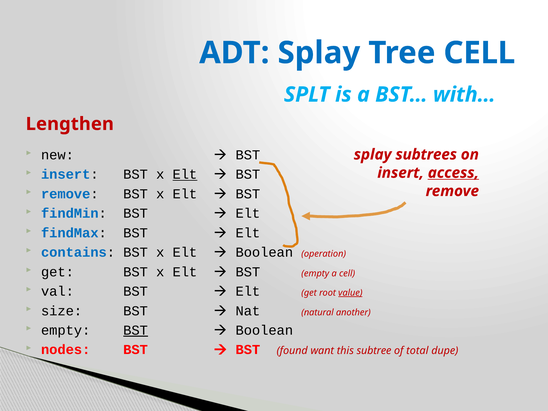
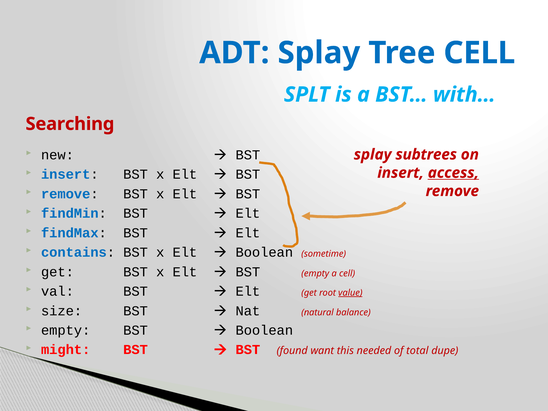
Lengthen: Lengthen -> Searching
Elt at (185, 174) underline: present -> none
operation: operation -> sometime
another: another -> balance
BST at (136, 330) underline: present -> none
nodes: nodes -> might
subtree: subtree -> needed
